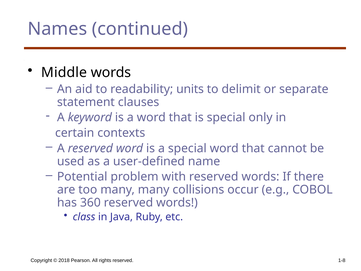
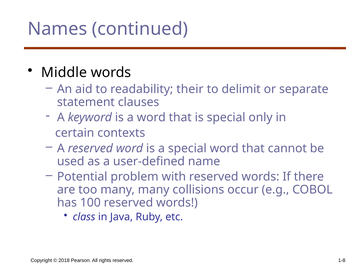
units: units -> their
360: 360 -> 100
